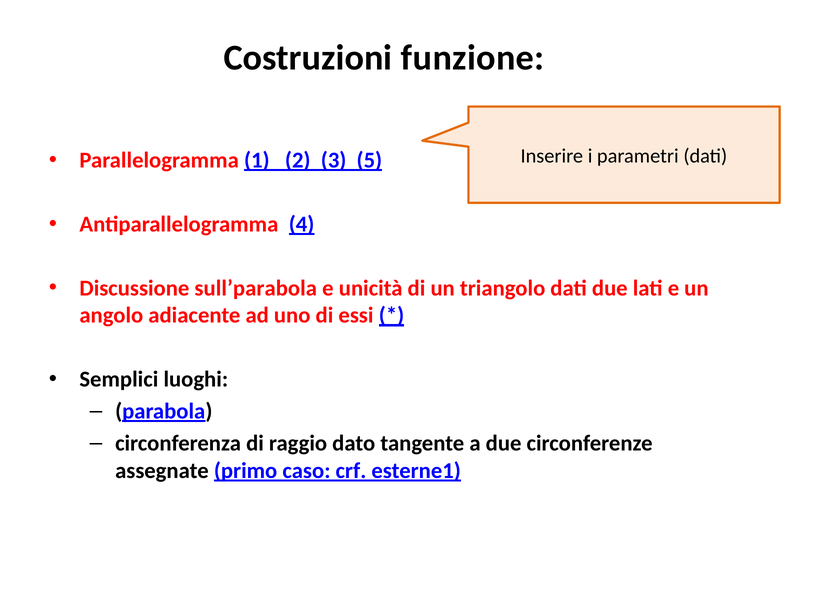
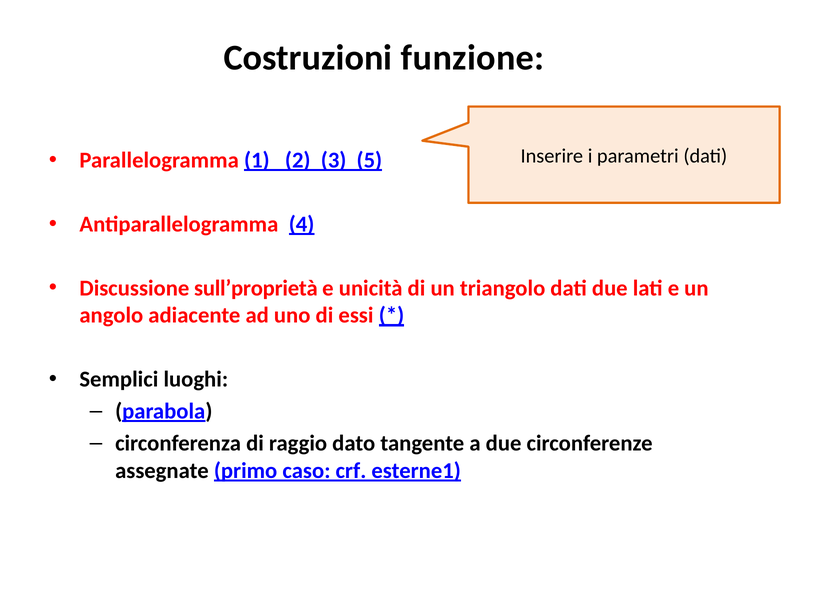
sull’parabola: sull’parabola -> sull’proprietà
